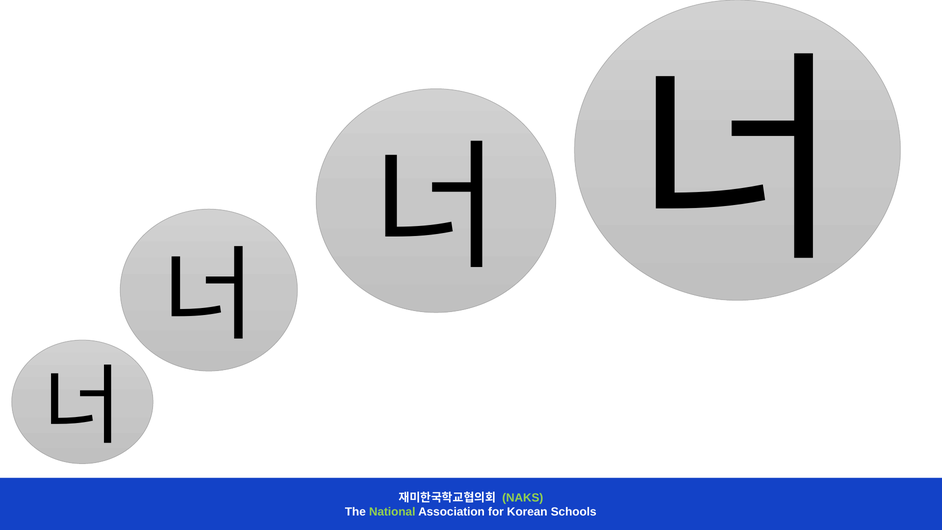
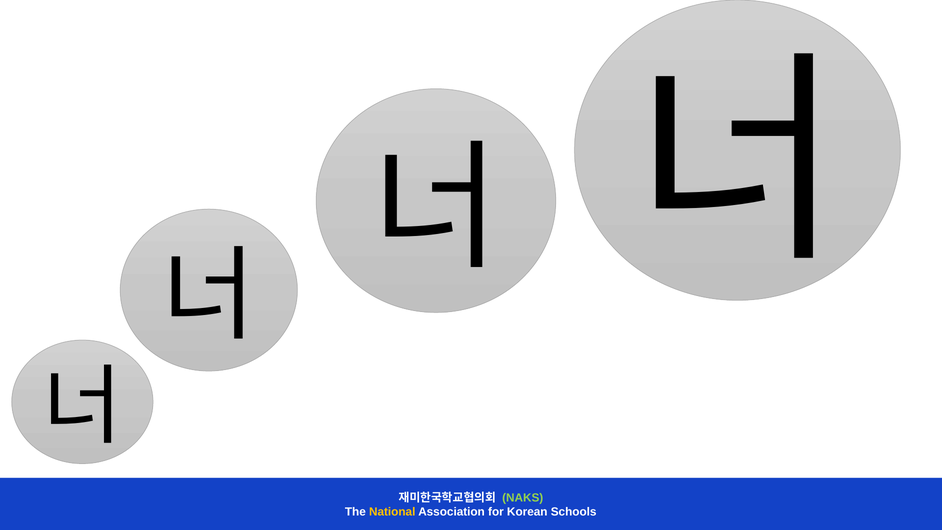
National colour: light green -> yellow
